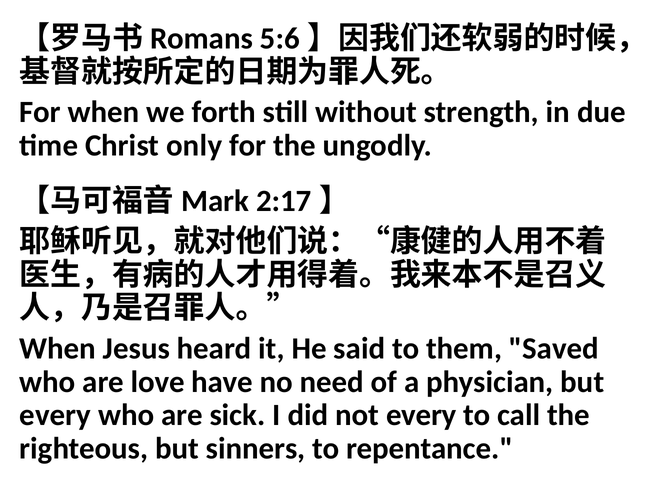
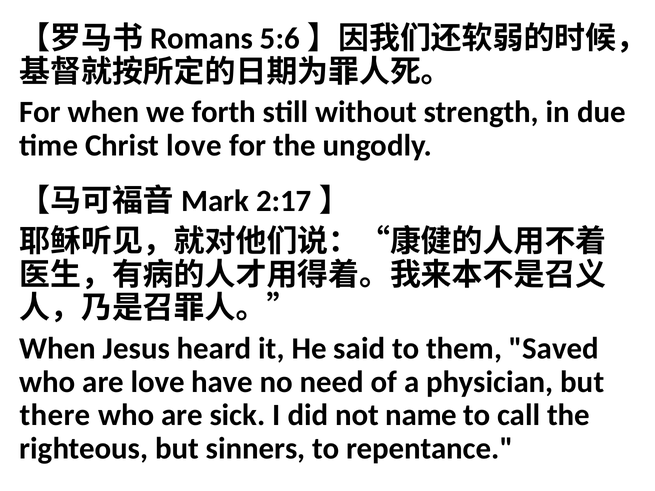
Christ only: only -> love
every at (55, 415): every -> there
not every: every -> name
